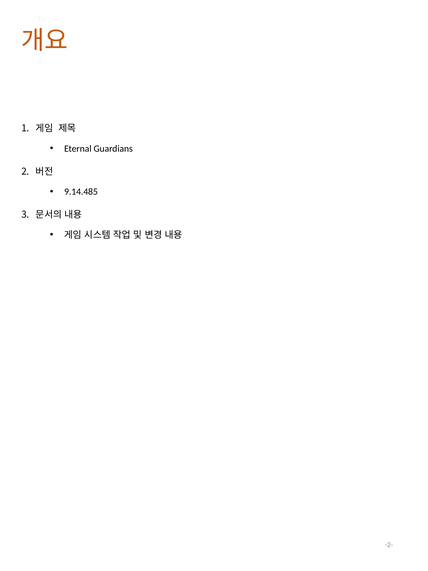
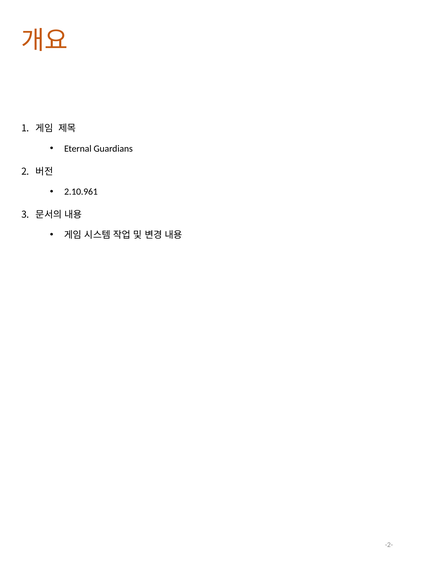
9.14.485: 9.14.485 -> 2.10.961
